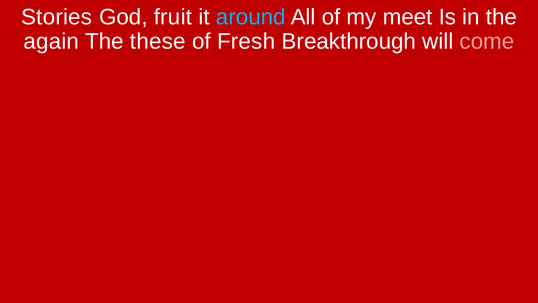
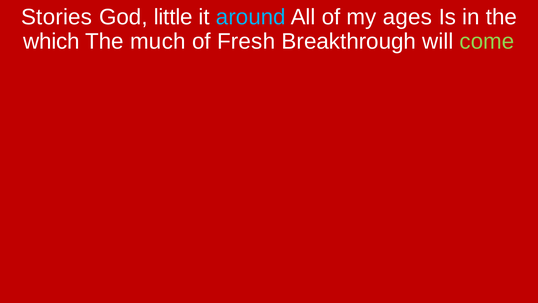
fruit: fruit -> little
meet: meet -> ages
again: again -> which
these: these -> much
come colour: pink -> light green
